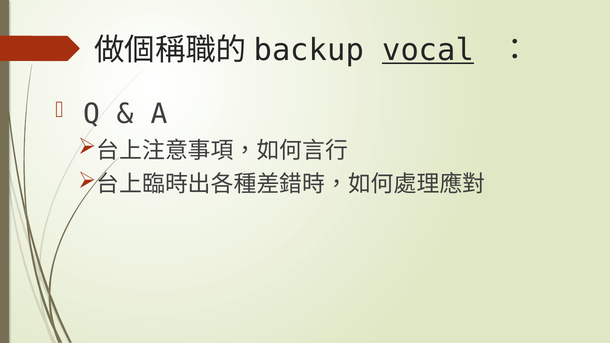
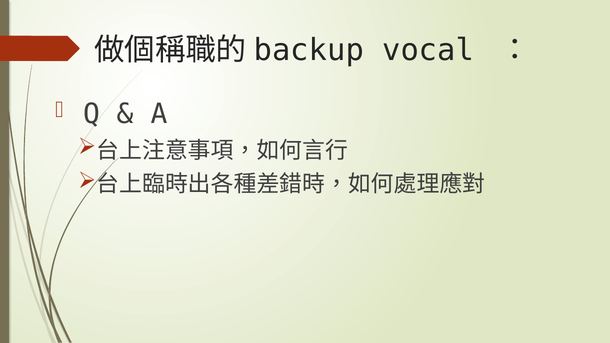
vocal underline: present -> none
